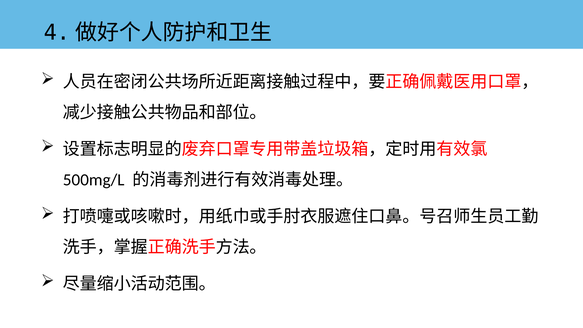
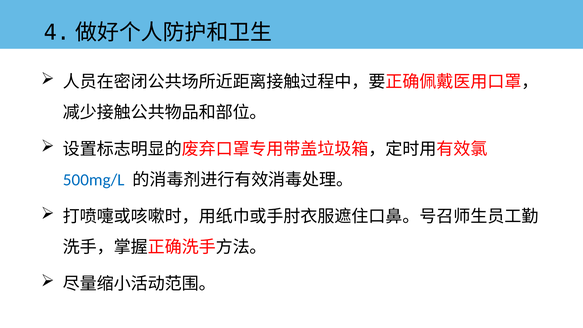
500mg/L colour: black -> blue
